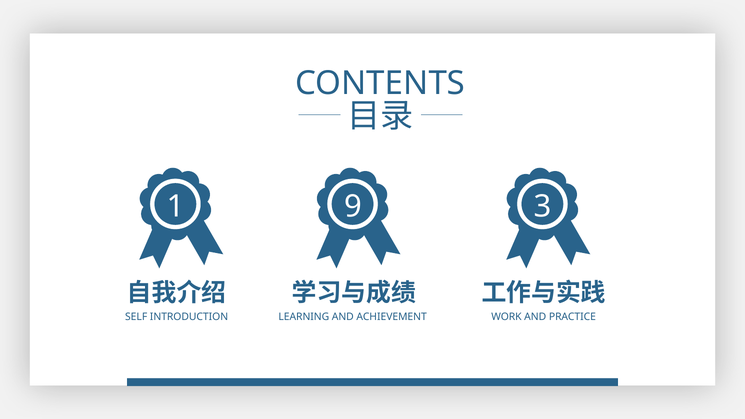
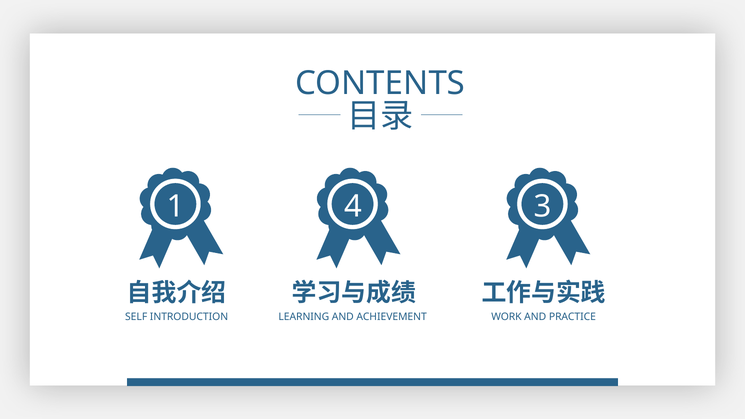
9: 9 -> 4
